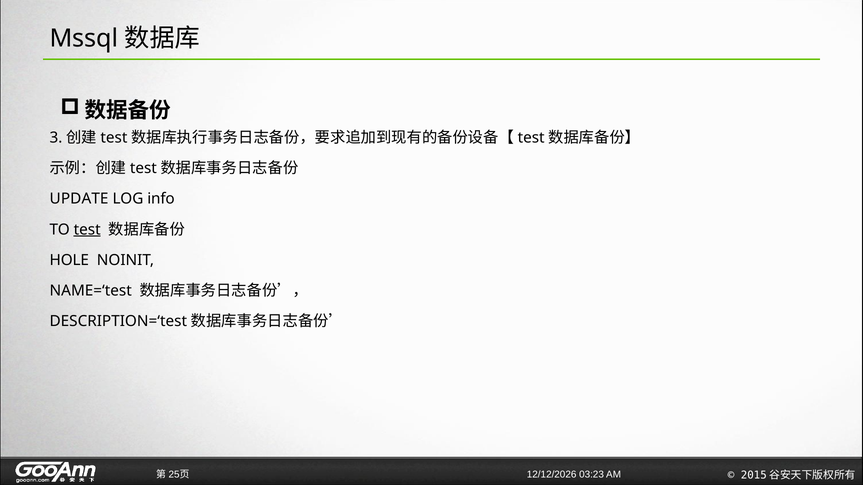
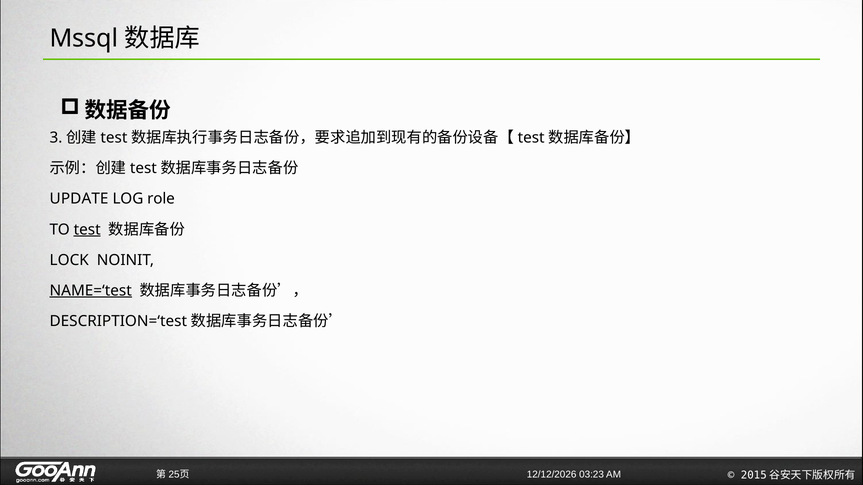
info: info -> role
HOLE: HOLE -> LOCK
NAME=‘test underline: none -> present
